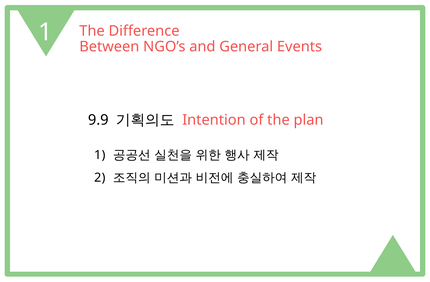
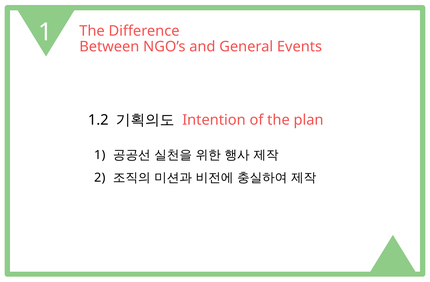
9.9: 9.9 -> 1.2
